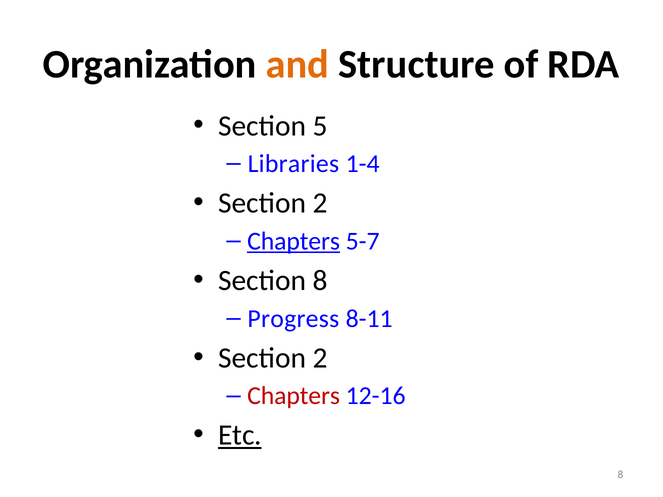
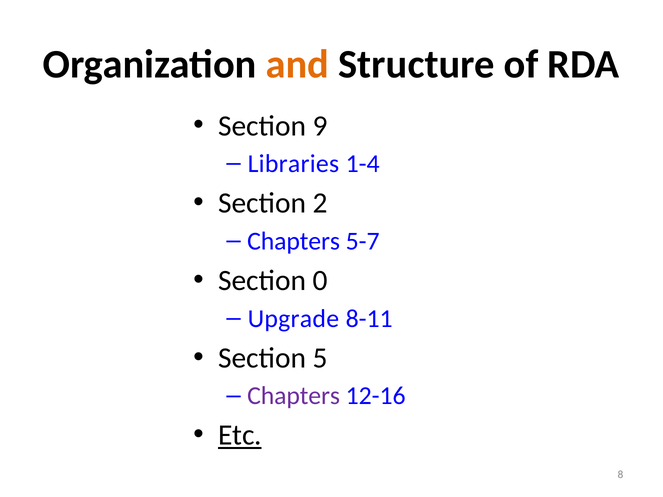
5: 5 -> 9
Chapters at (294, 241) underline: present -> none
Section 8: 8 -> 0
Progress: Progress -> Upgrade
2 at (320, 358): 2 -> 5
Chapters at (294, 396) colour: red -> purple
